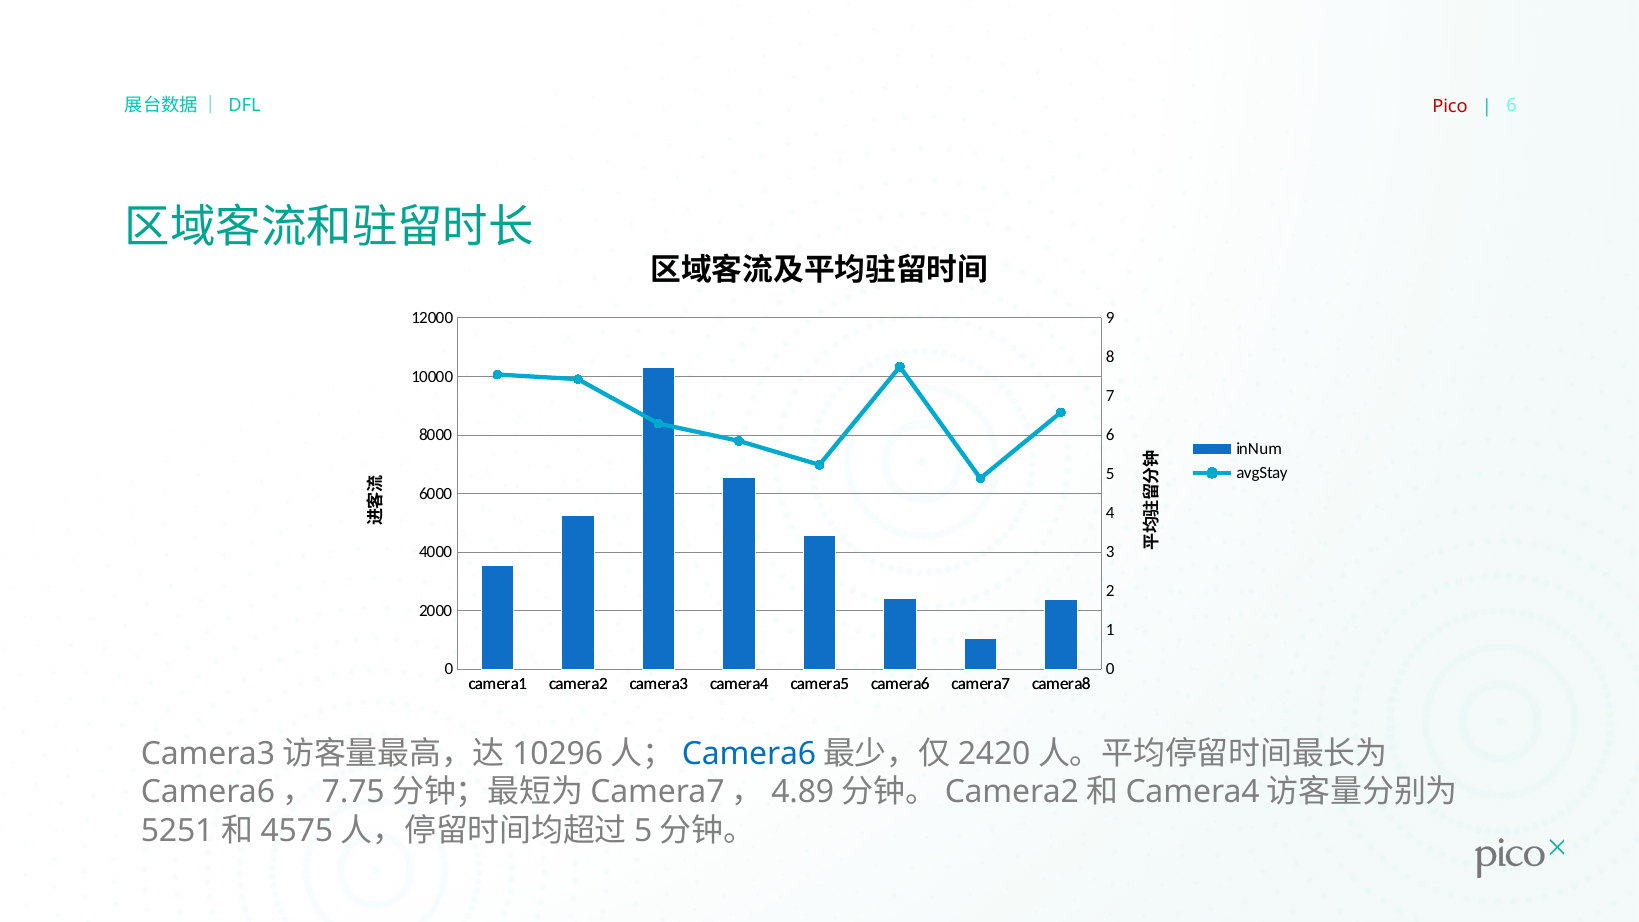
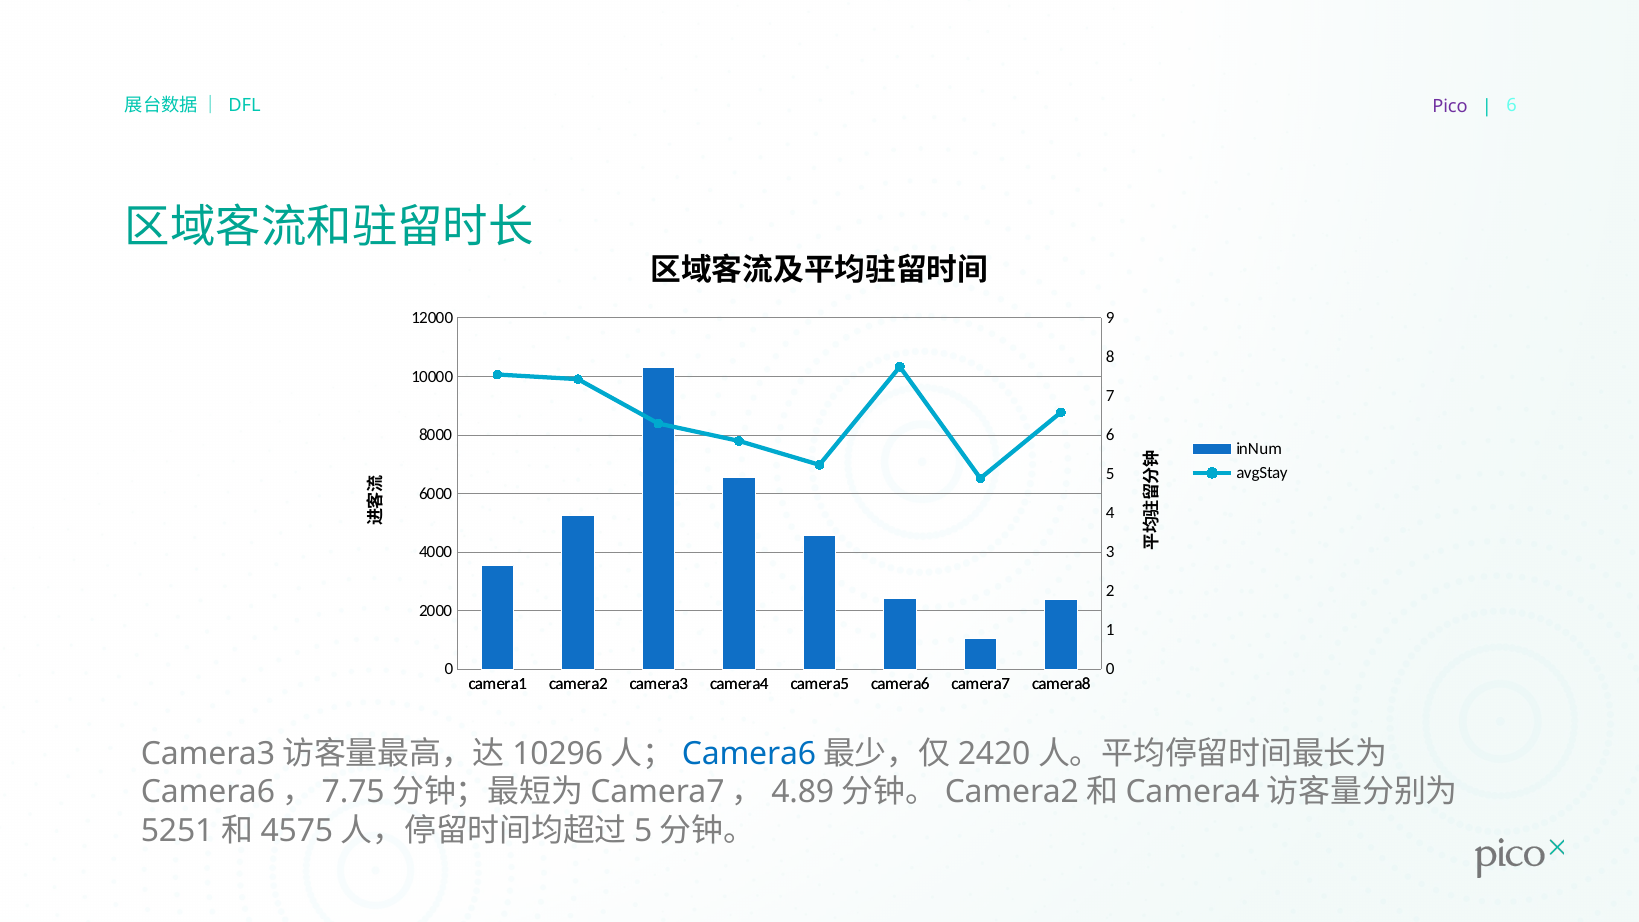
Pico colour: red -> purple
